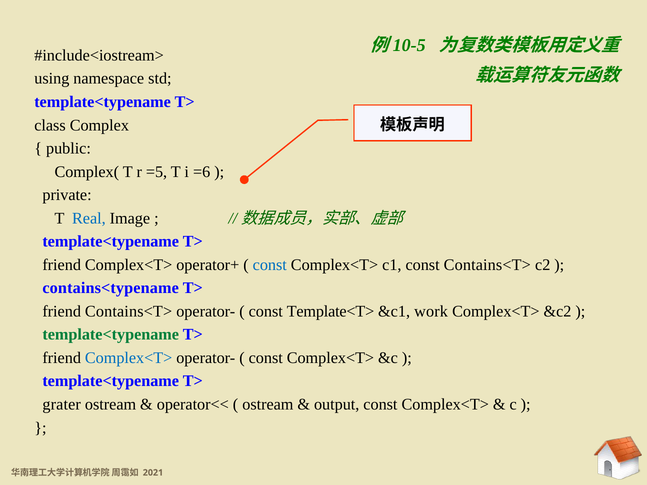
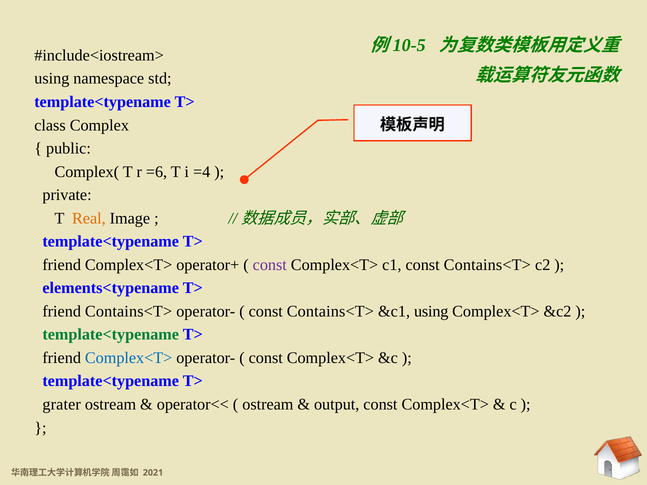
=5: =5 -> =6
=6: =6 -> =4
Real colour: blue -> orange
const at (270, 265) colour: blue -> purple
contains<typename: contains<typename -> elements<typename
Template<T> at (330, 311): Template<T> -> Contains<T>
&c1 work: work -> using
